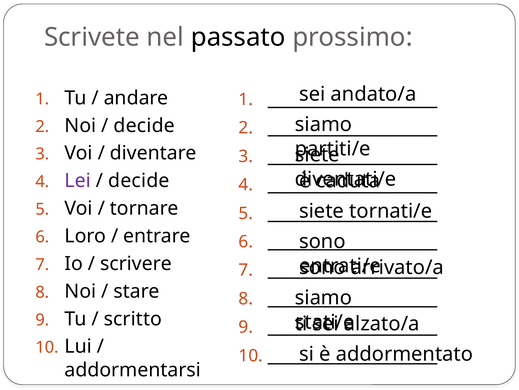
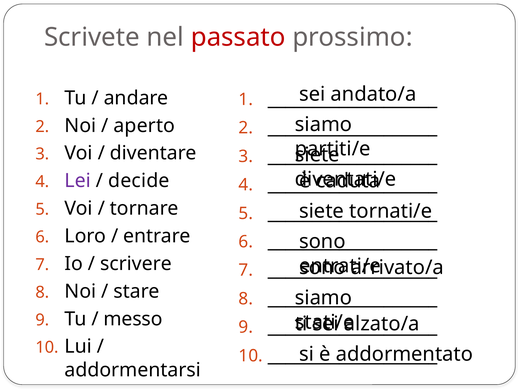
passato colour: black -> red
decide at (144, 125): decide -> aperto
scritto: scritto -> messo
